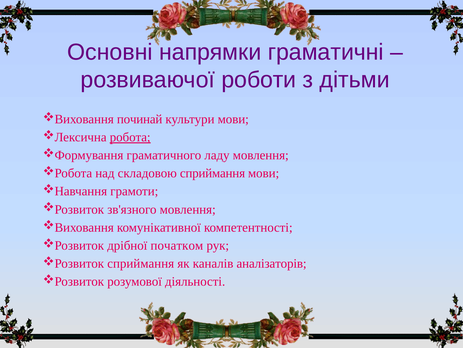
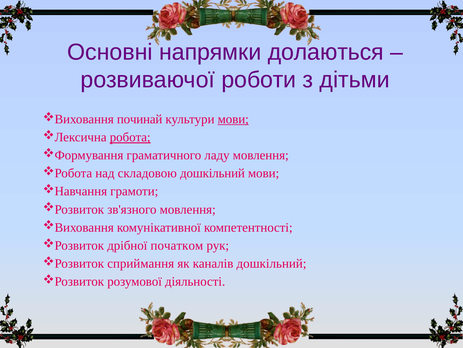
граматичні: граматичні -> долаються
мови at (233, 119) underline: none -> present
складовою сприймання: сприймання -> дошкільний
каналів аналізаторів: аналізаторів -> дошкільний
